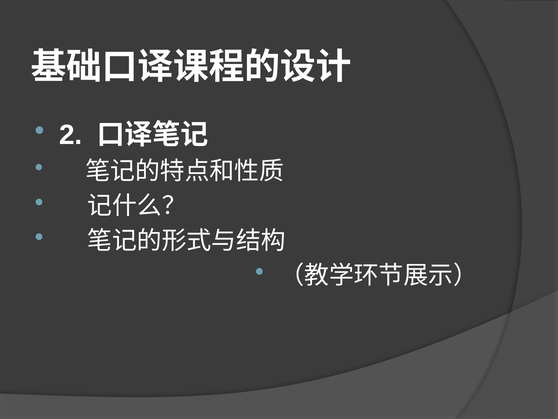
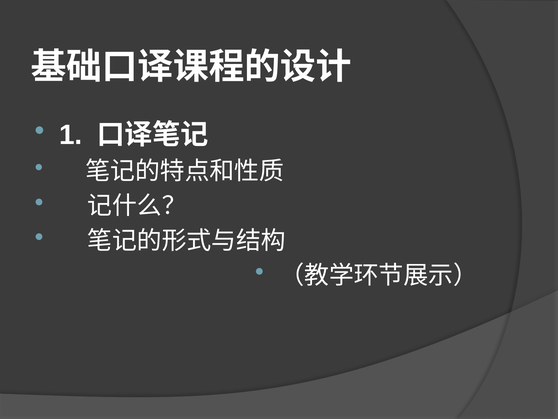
2: 2 -> 1
